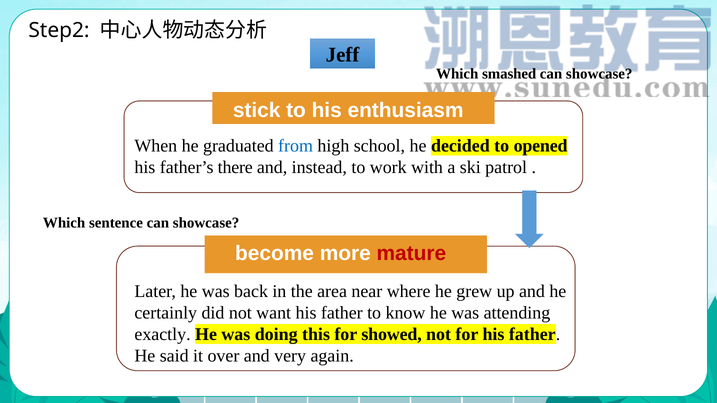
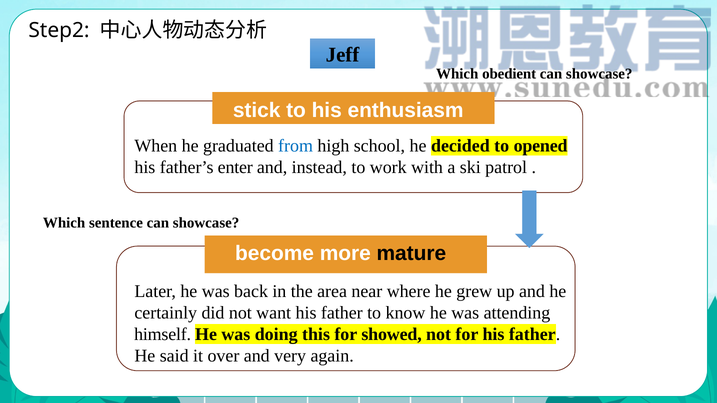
smashed: smashed -> obedient
there: there -> enter
mature colour: red -> black
exactly: exactly -> himself
